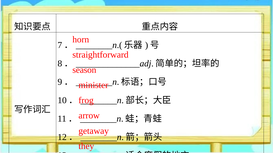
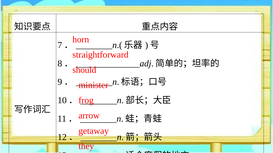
season: season -> should
